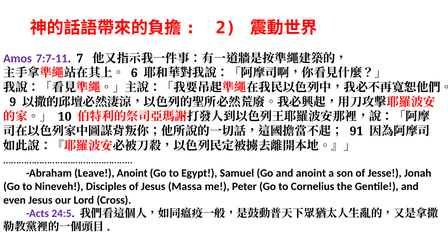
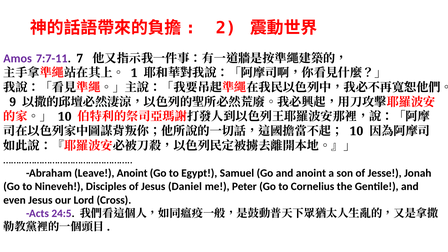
6: 6 -> 1
91 at (356, 131): 91 -> 10
Massa: Massa -> Daniel
